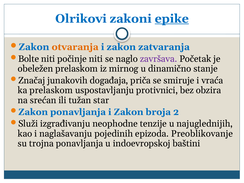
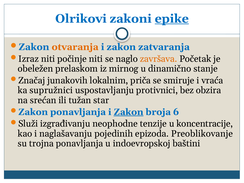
Bolte: Bolte -> Izraz
završava colour: purple -> orange
događaja: događaja -> lokalnim
ka prelaskom: prelaskom -> supružnici
Zakon at (129, 112) underline: none -> present
2: 2 -> 6
najuglednijih: najuglednijih -> koncentracije
